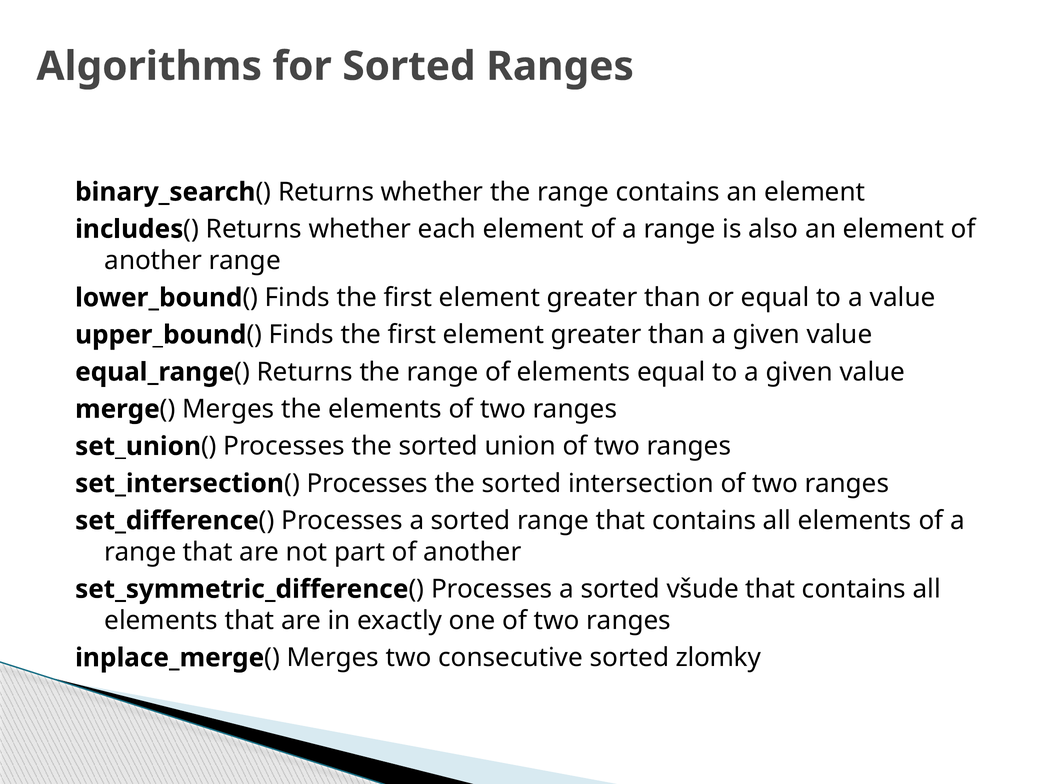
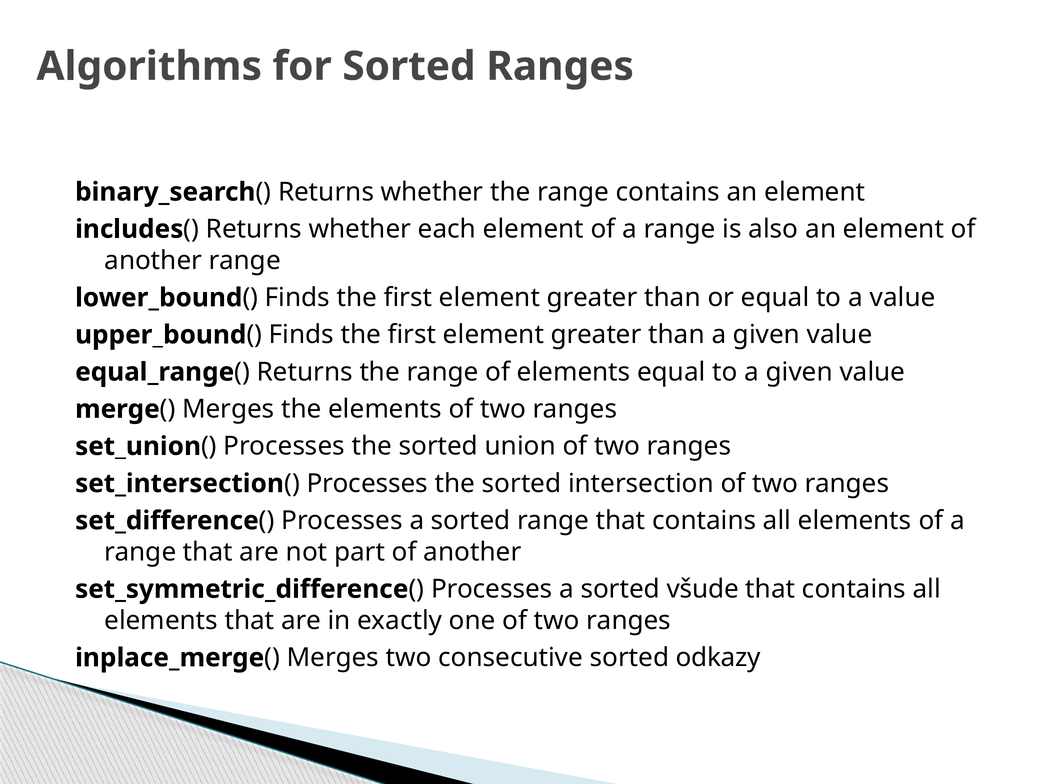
zlomky: zlomky -> odkazy
